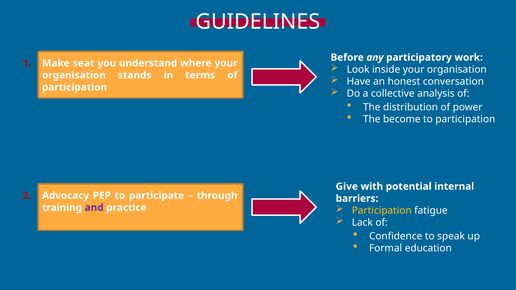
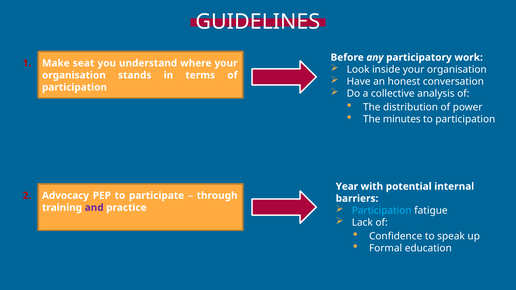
become: become -> minutes
Give: Give -> Year
Participation at (382, 211) colour: yellow -> light blue
